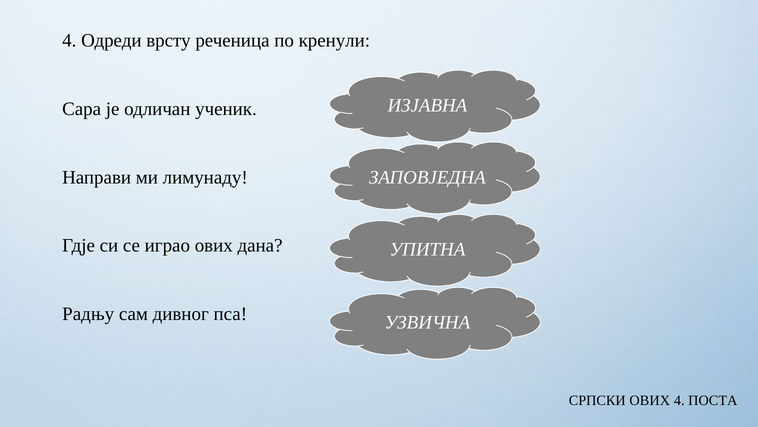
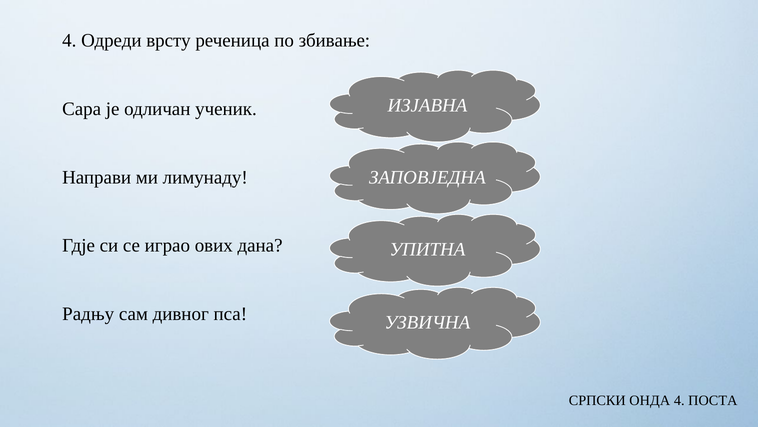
кренули: кренули -> збивање
СРПСКИ ОВИХ: ОВИХ -> ОНДА
